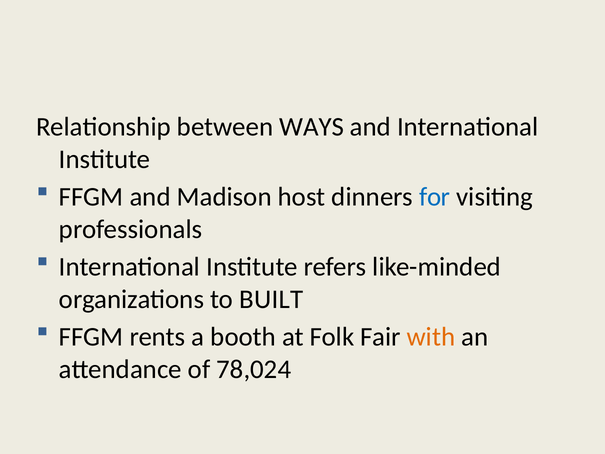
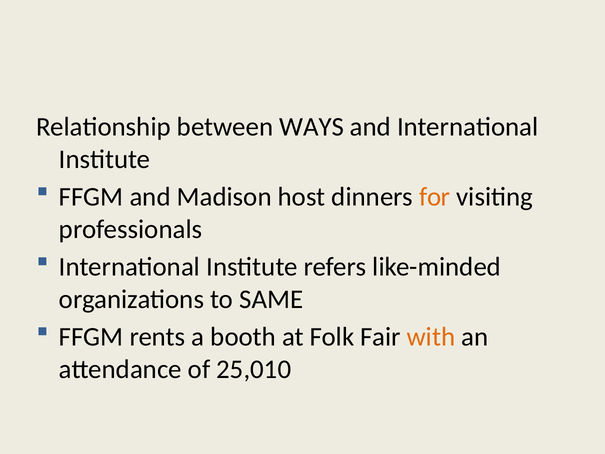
for colour: blue -> orange
BUILT: BUILT -> SAME
78,024: 78,024 -> 25,010
